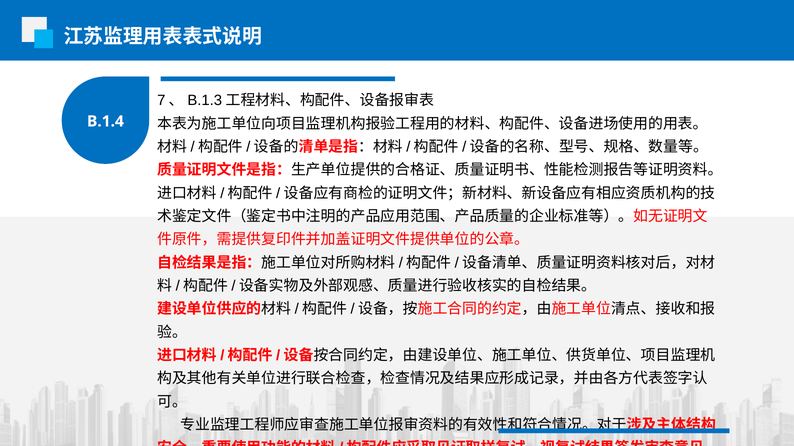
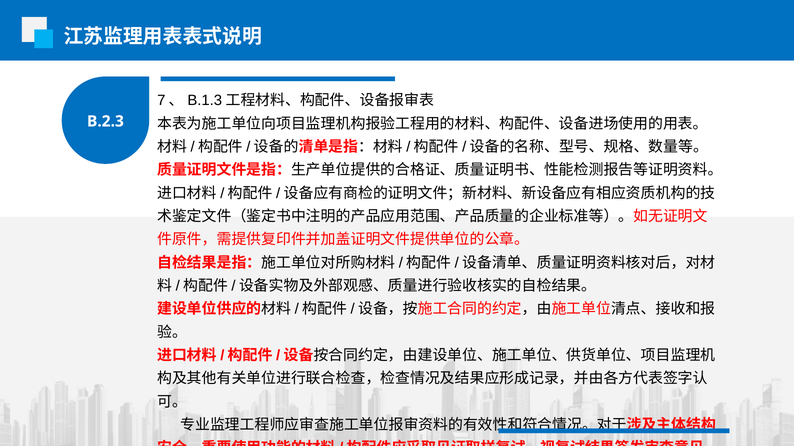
B.1.4: B.1.4 -> B.2.3
